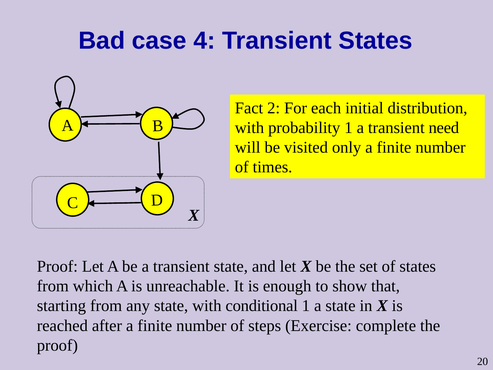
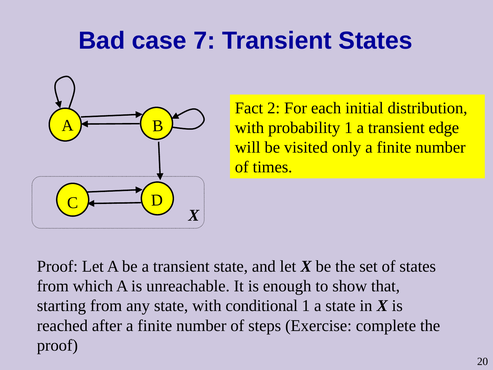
4: 4 -> 7
need: need -> edge
